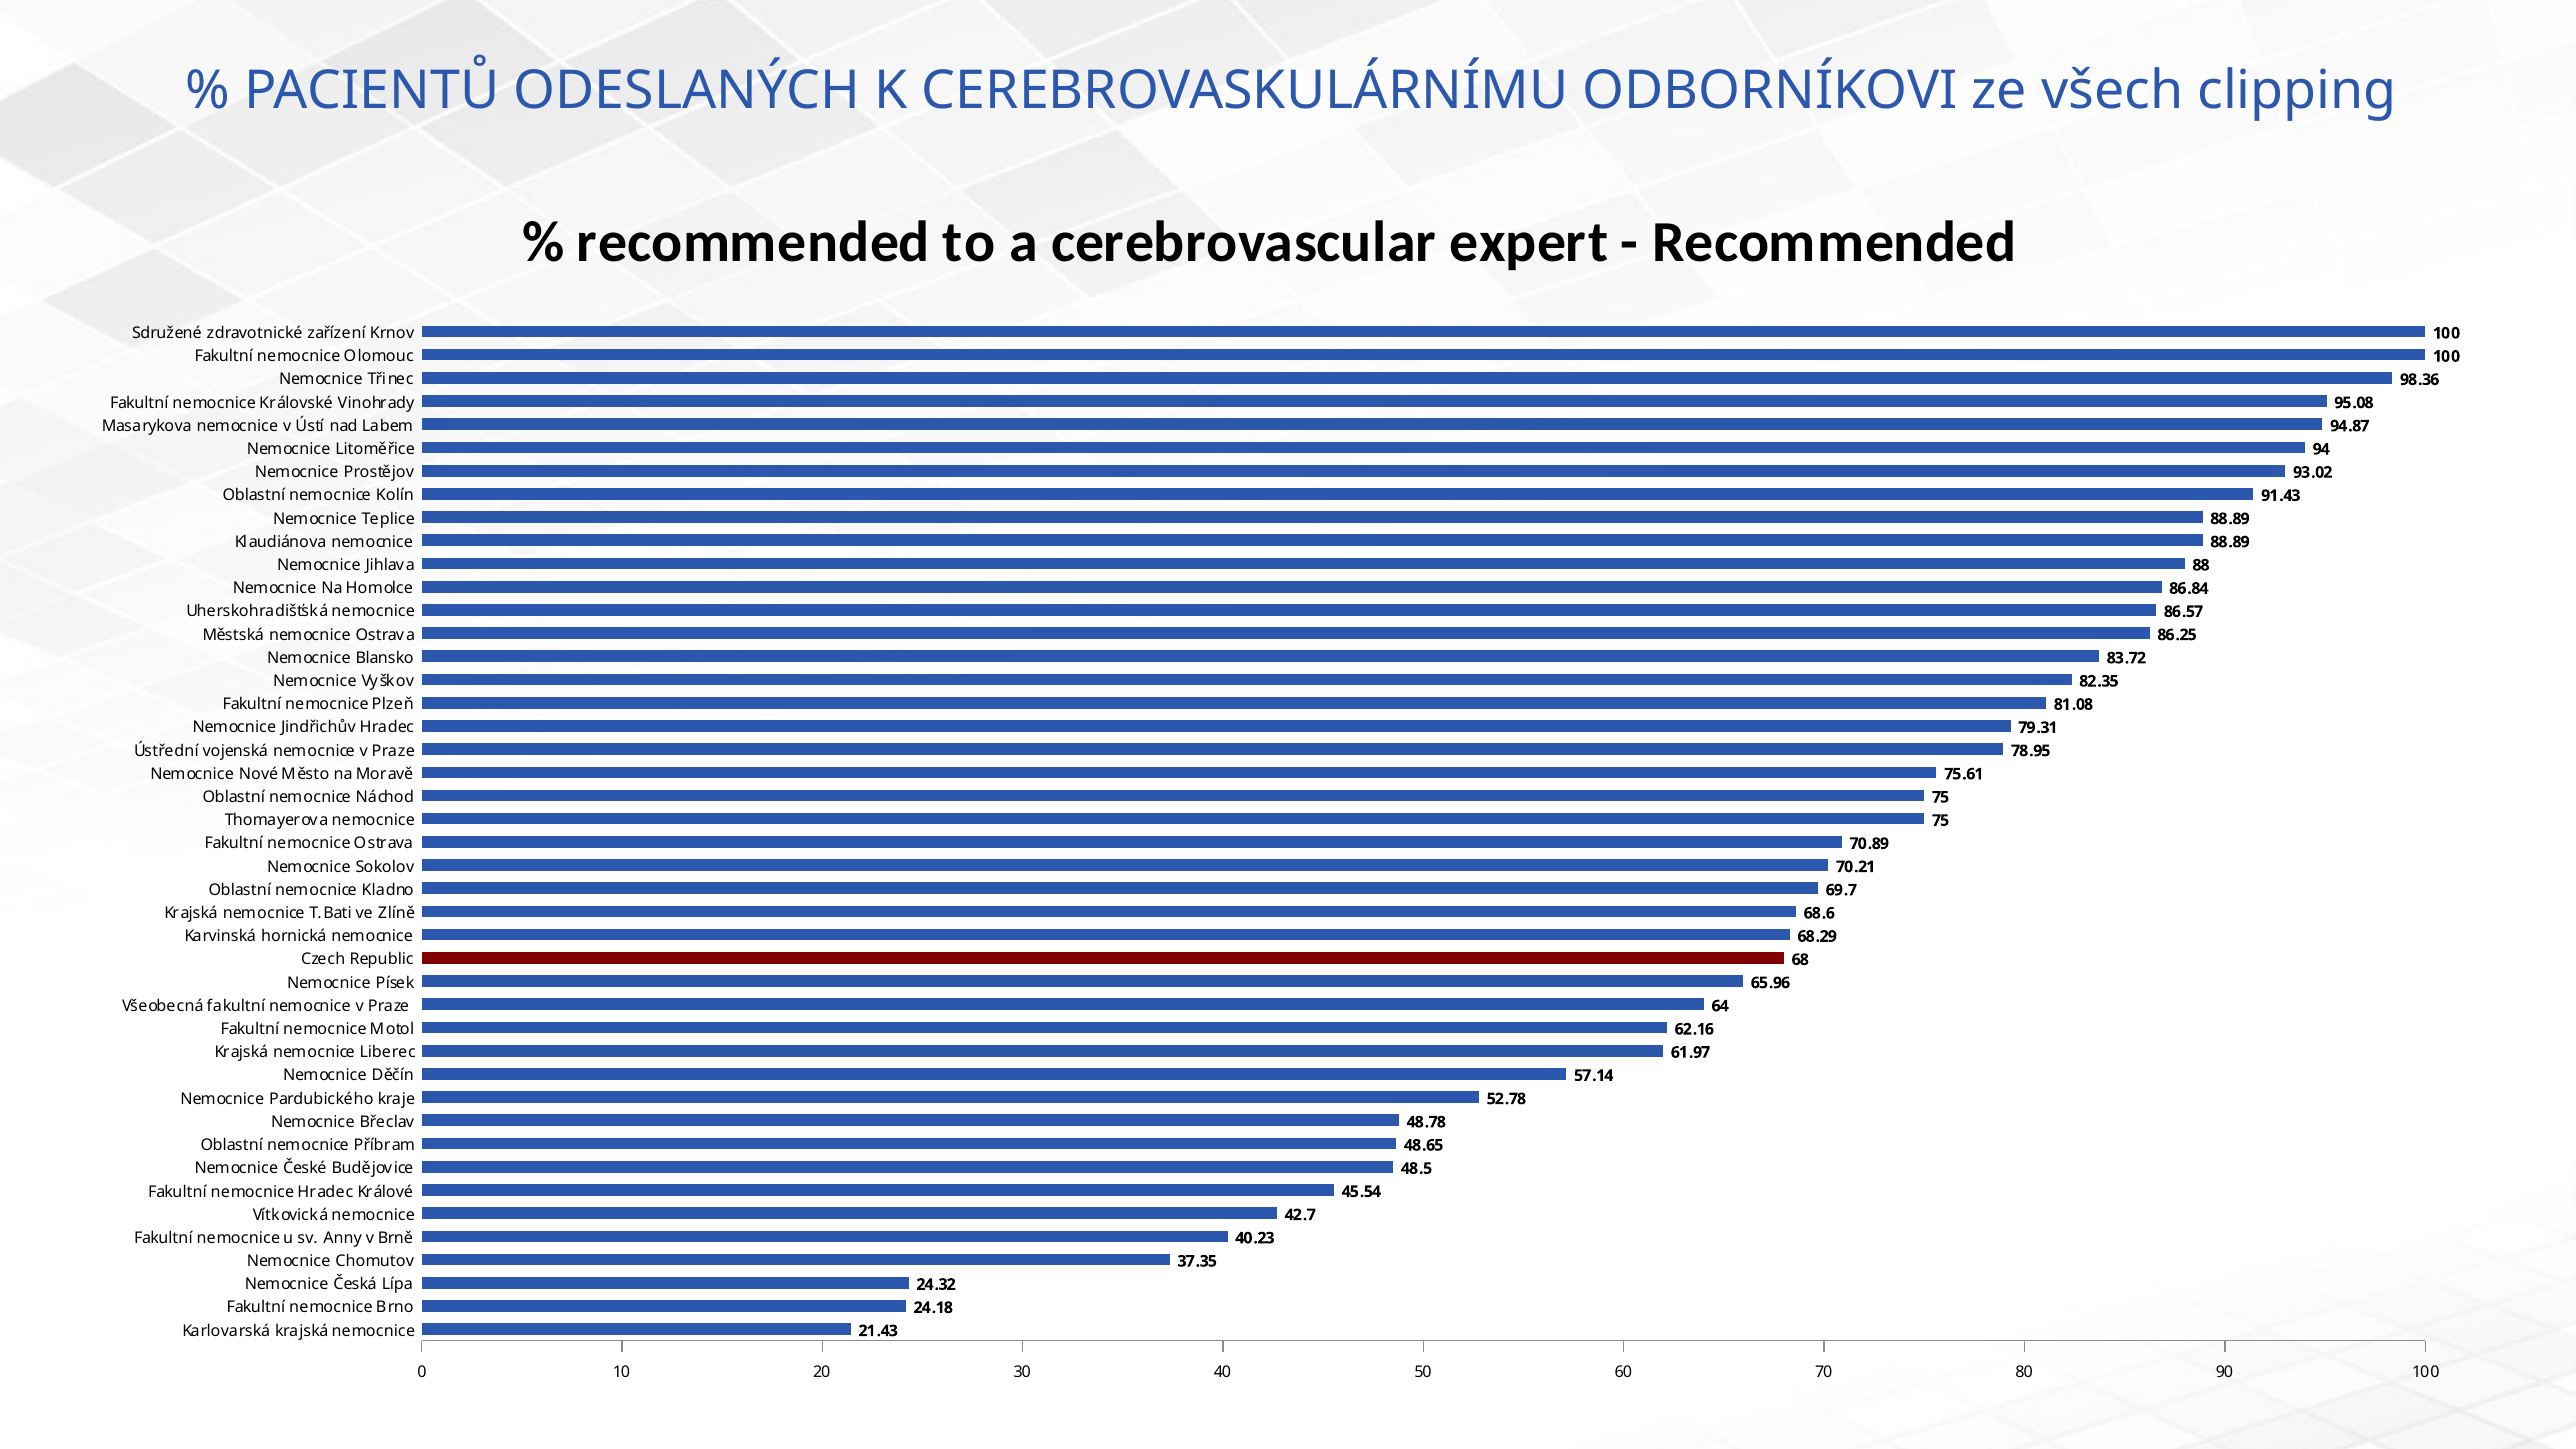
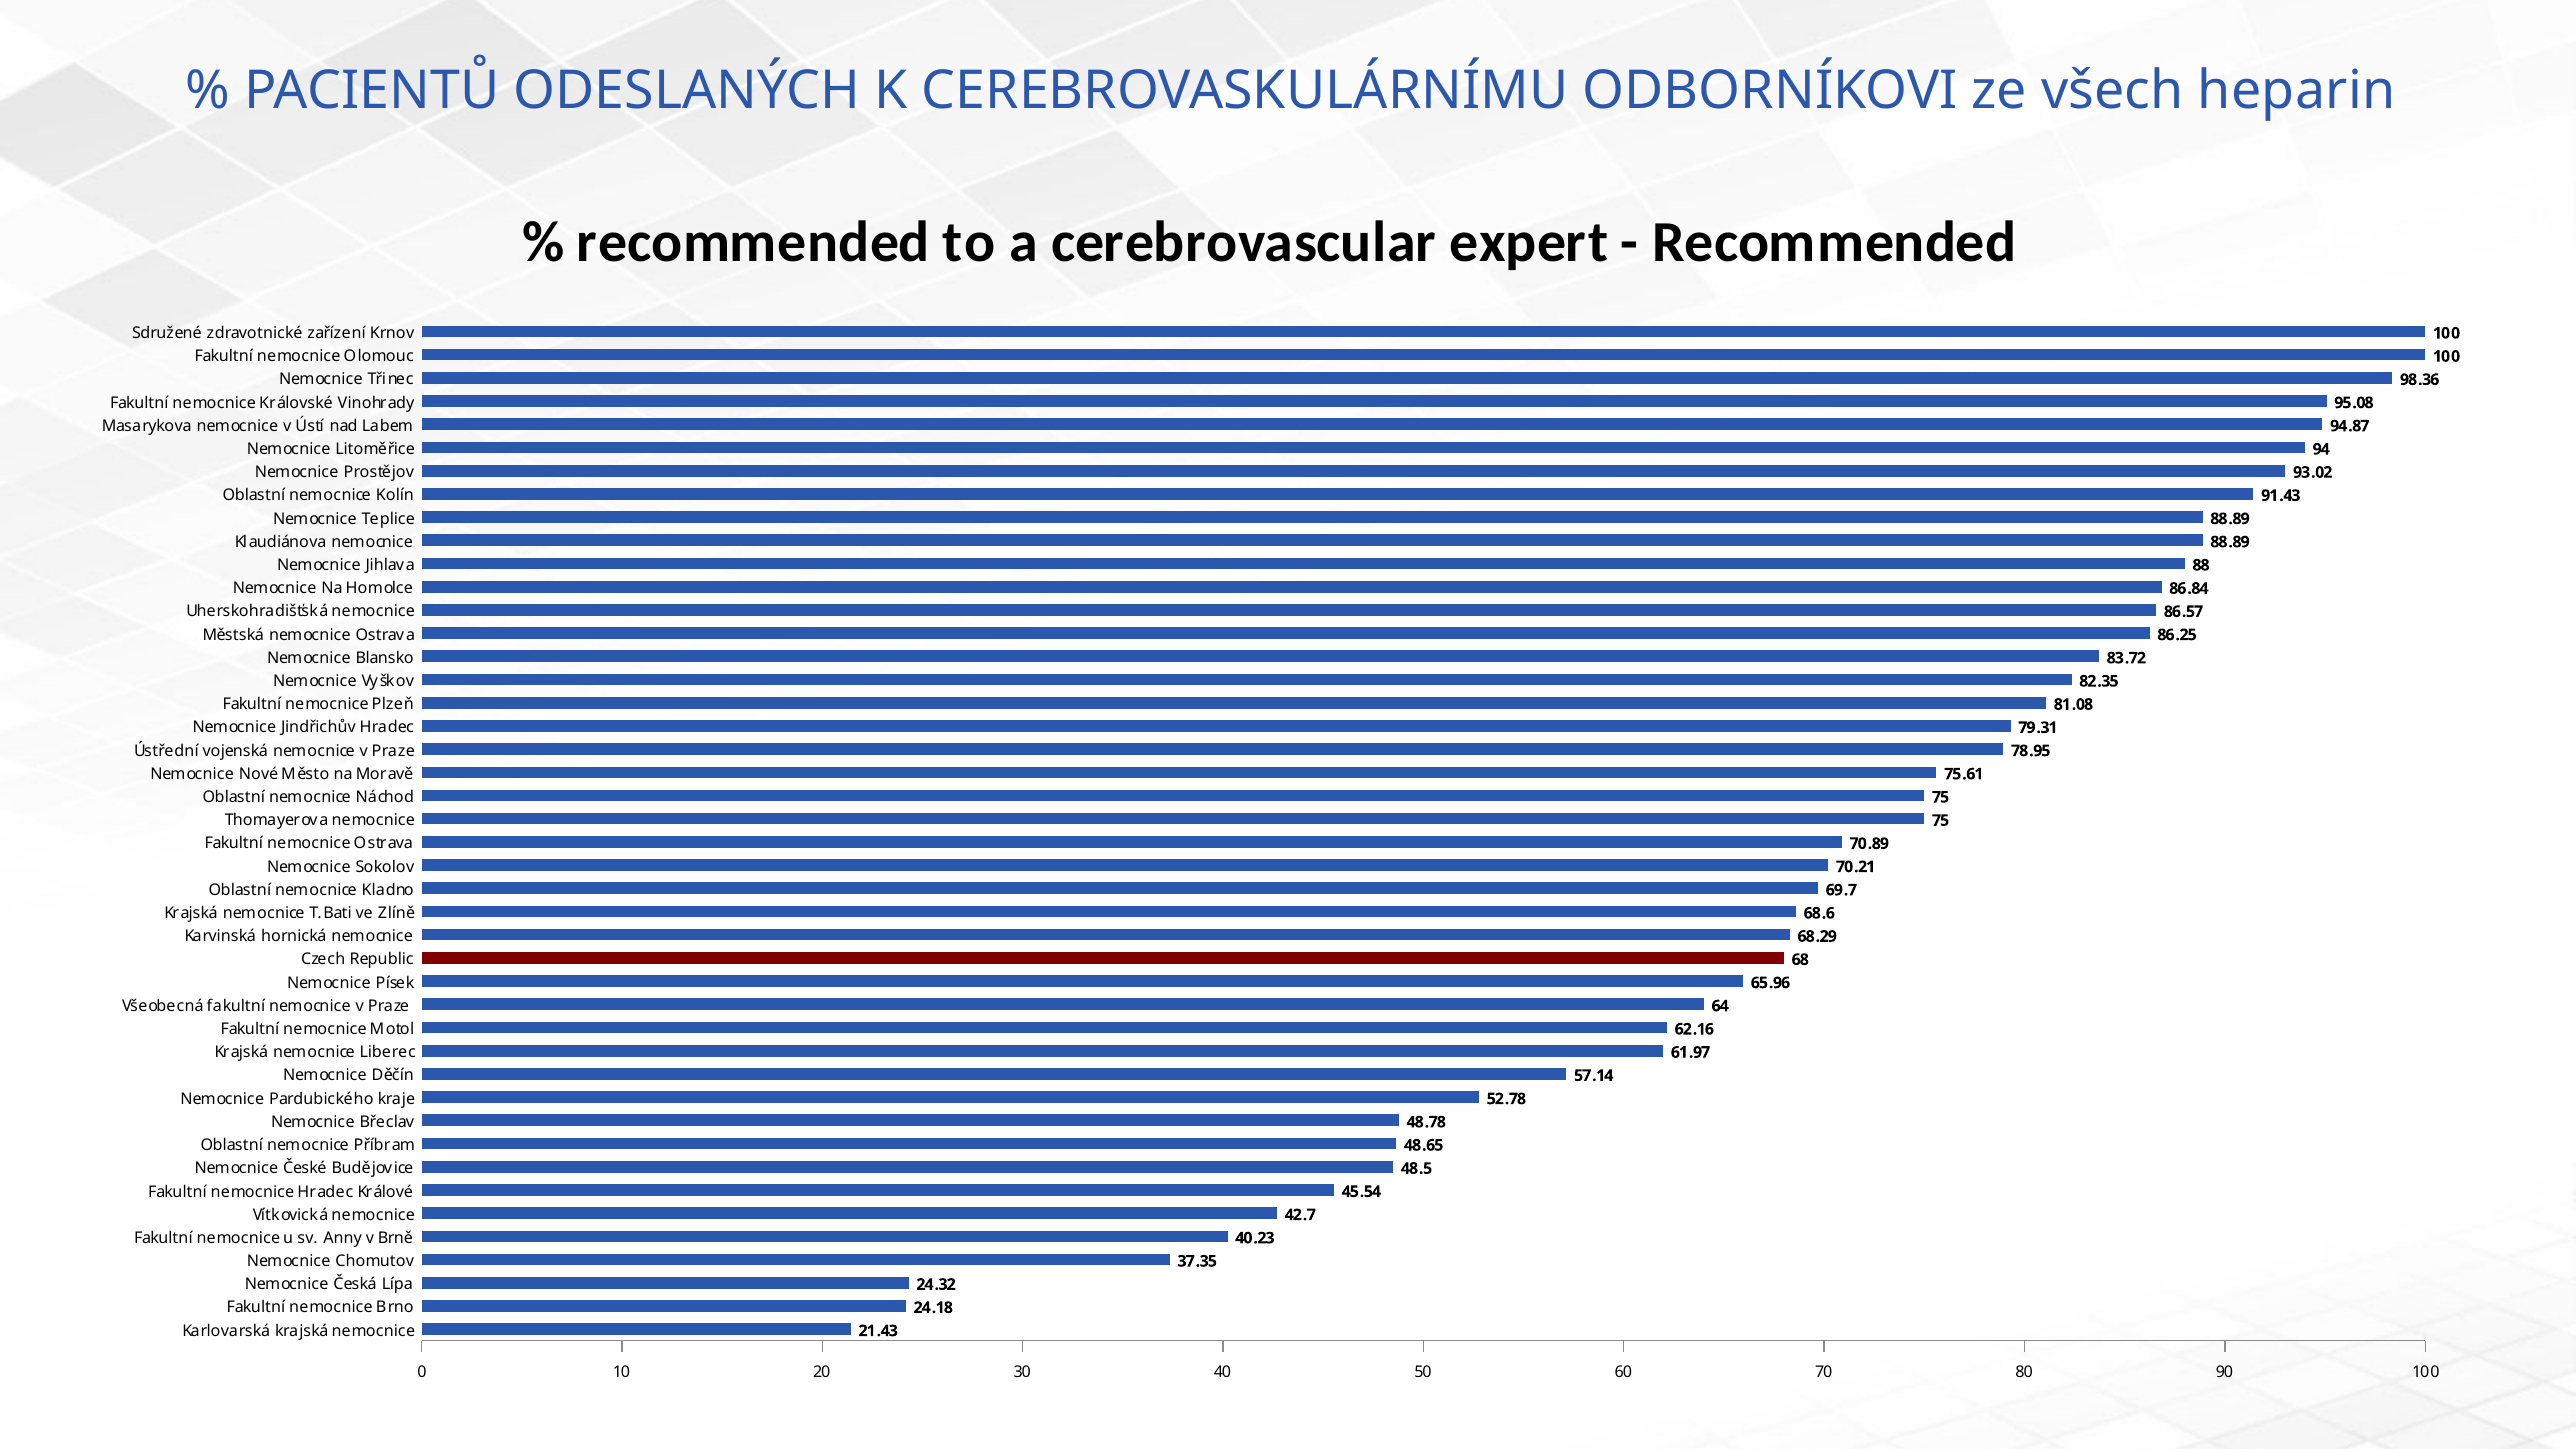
clipping: clipping -> heparin
